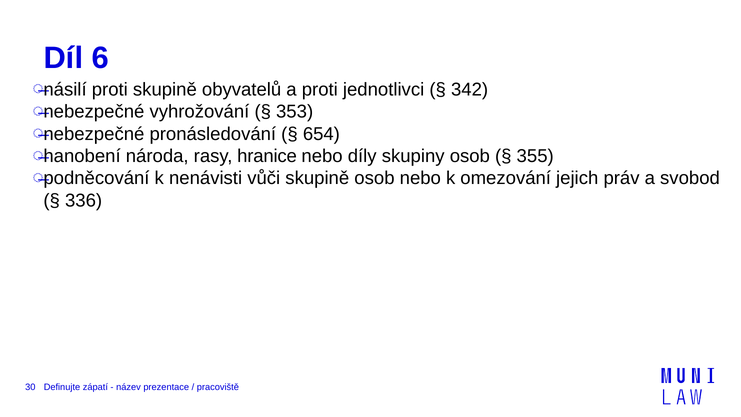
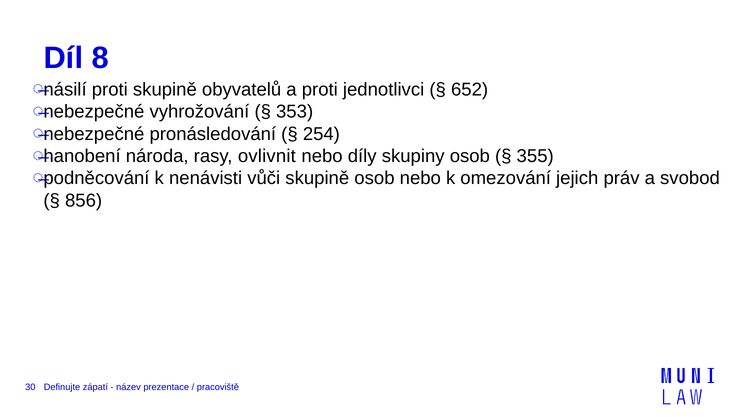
6: 6 -> 8
342: 342 -> 652
654: 654 -> 254
hranice: hranice -> ovlivnit
336: 336 -> 856
